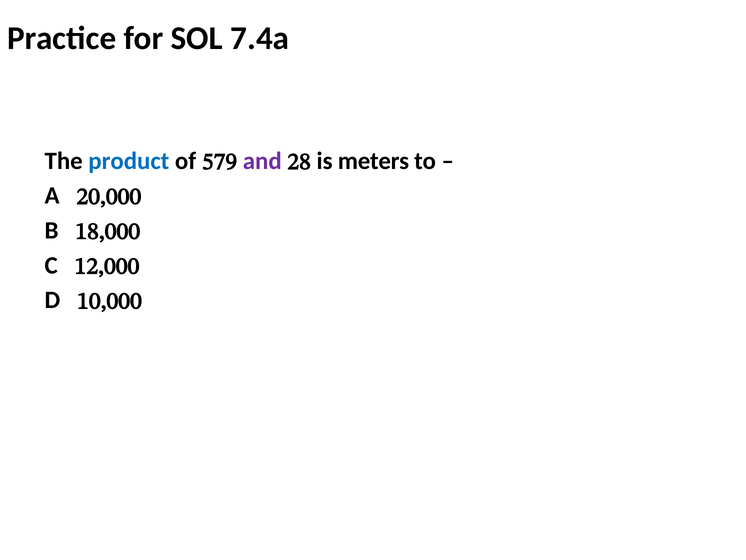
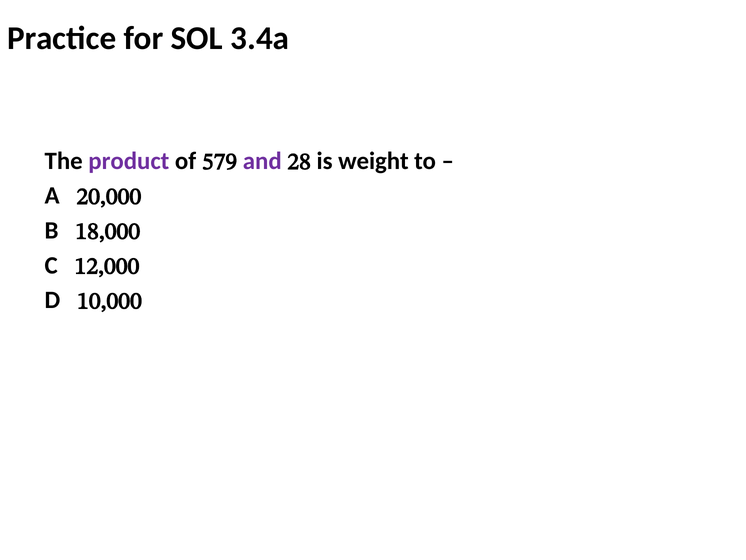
7.4a: 7.4a -> 3.4a
product colour: blue -> purple
meters: meters -> weight
